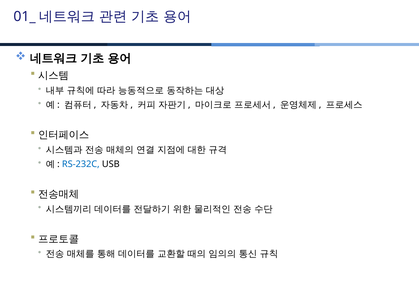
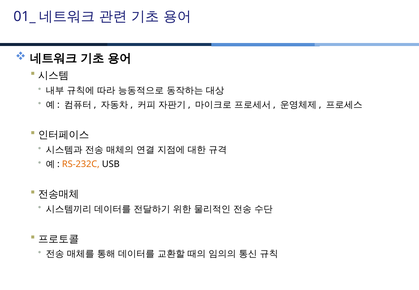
RS-232C colour: blue -> orange
